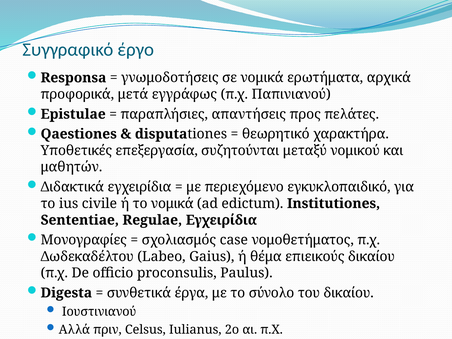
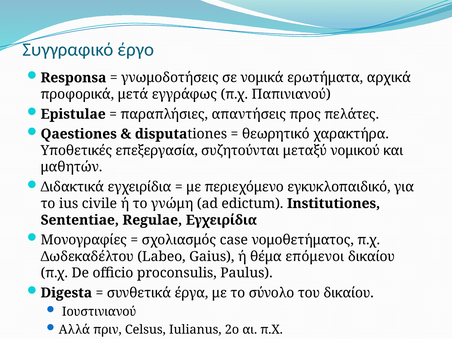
το νομικά: νομικά -> γνώμη
επιεικούς: επιεικούς -> επόμενοι
